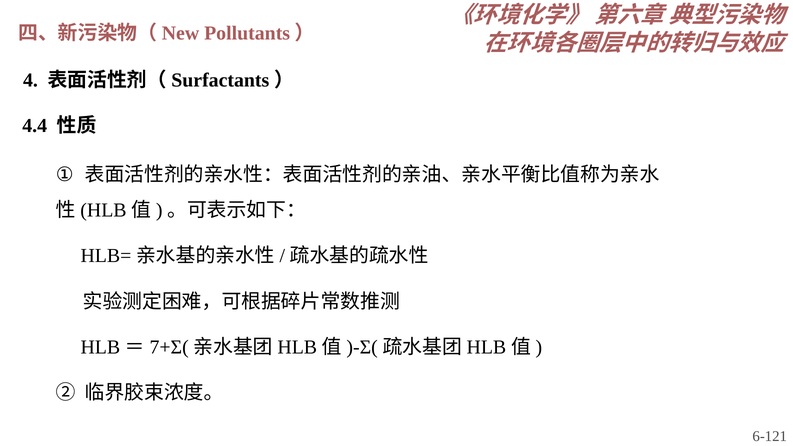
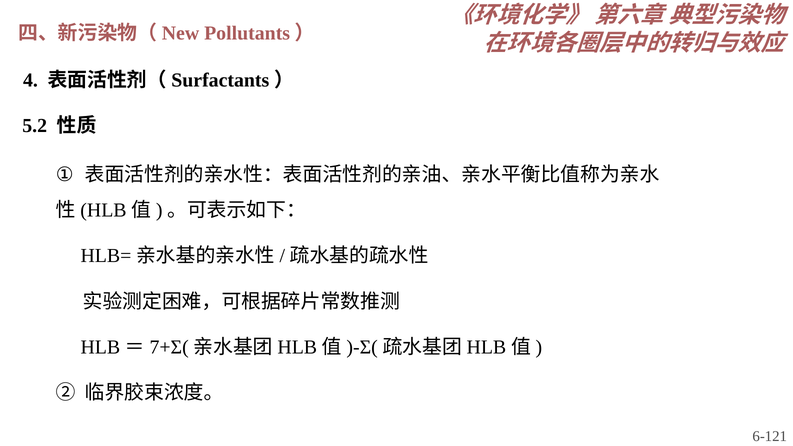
4.4: 4.4 -> 5.2
